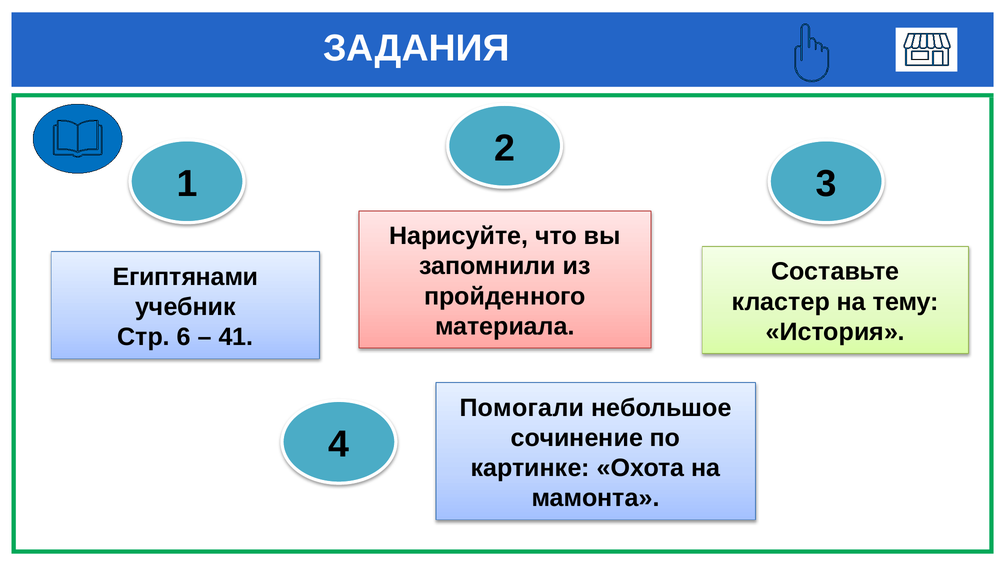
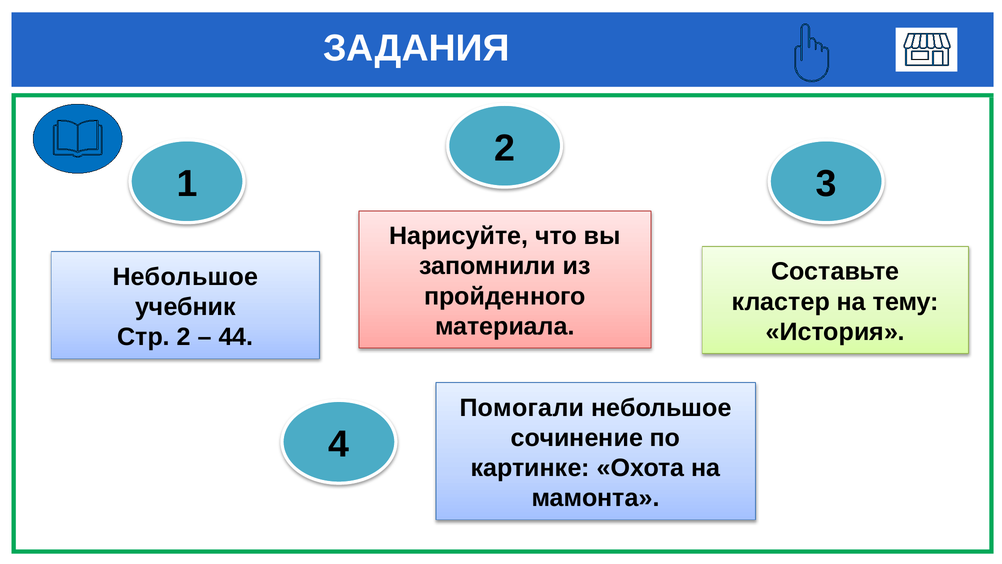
Египтянами at (185, 277): Египтянами -> Небольшое
Стр 6: 6 -> 2
41: 41 -> 44
